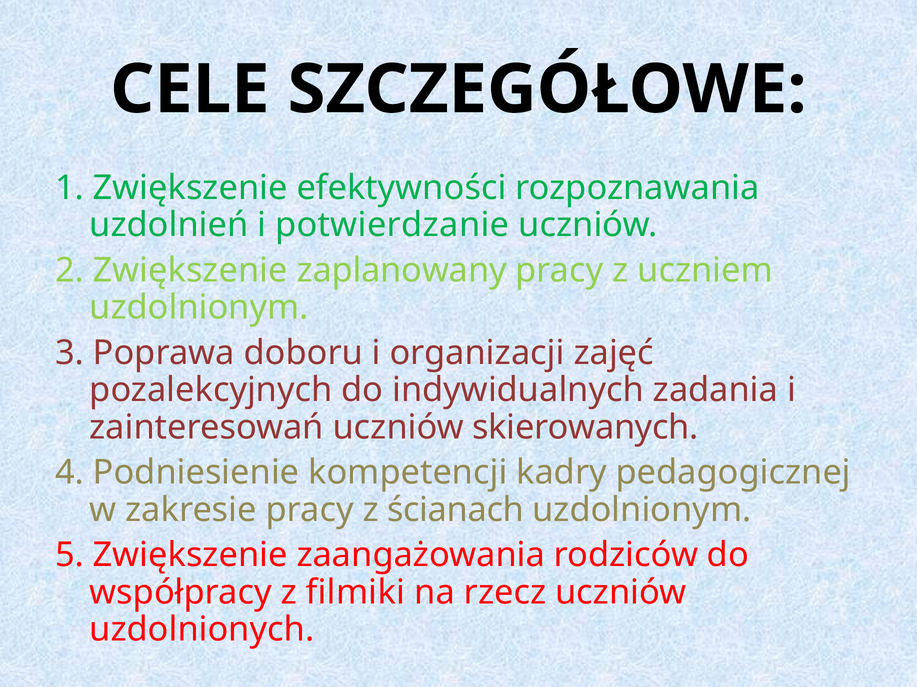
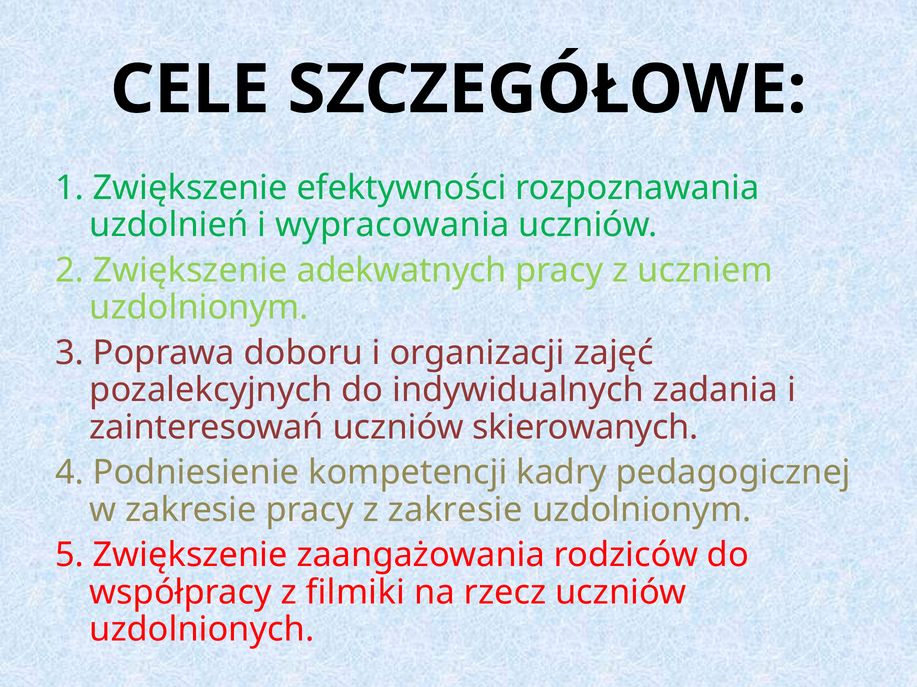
potwierdzanie: potwierdzanie -> wypracowania
zaplanowany: zaplanowany -> adekwatnych
z ścianach: ścianach -> zakresie
